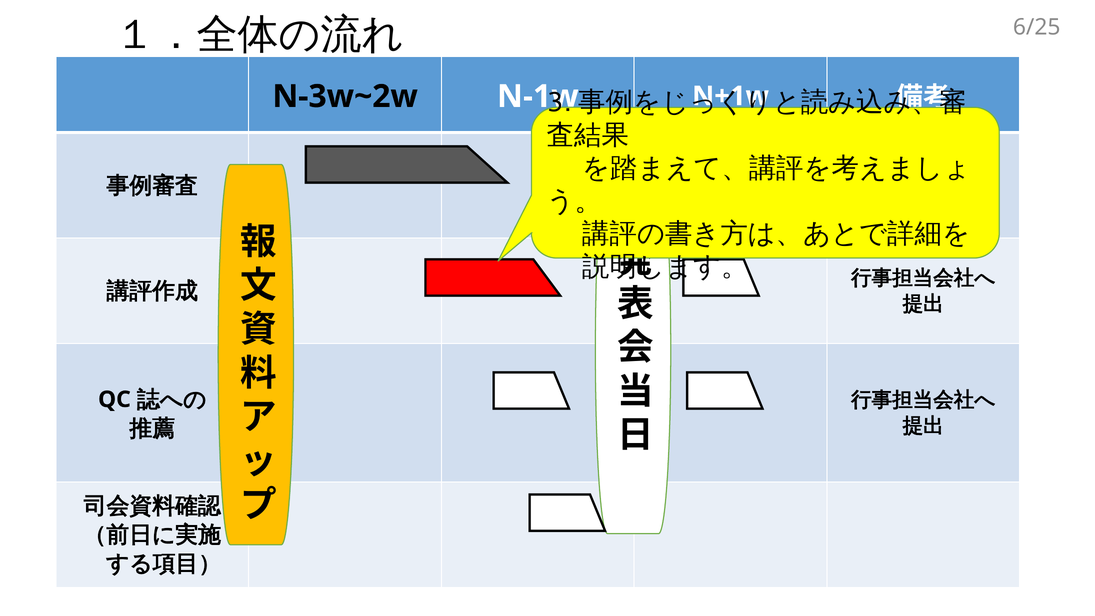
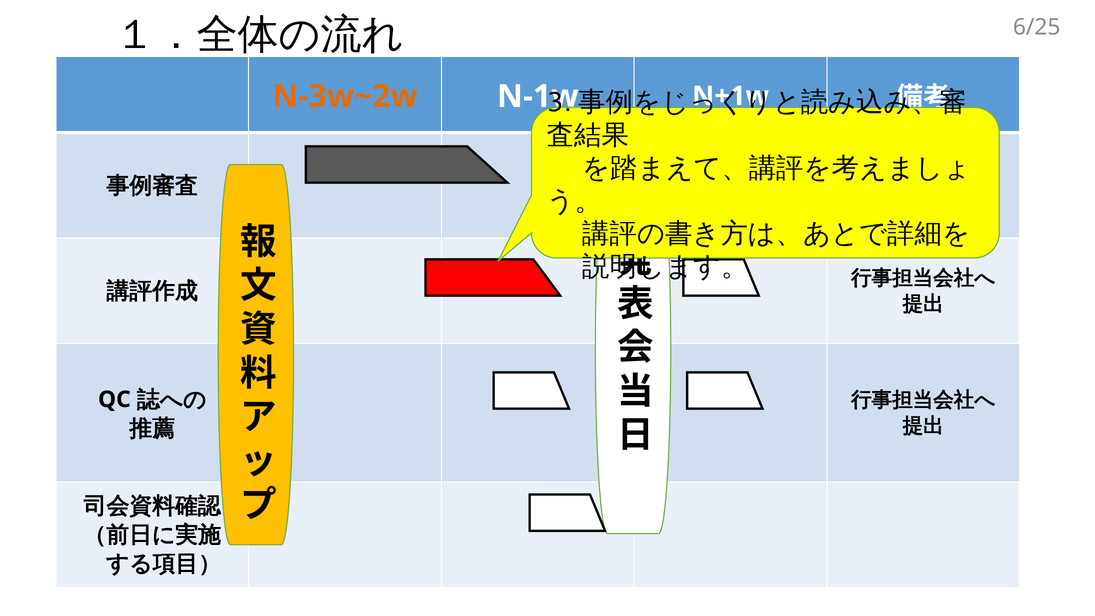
N-3w~2w colour: black -> orange
